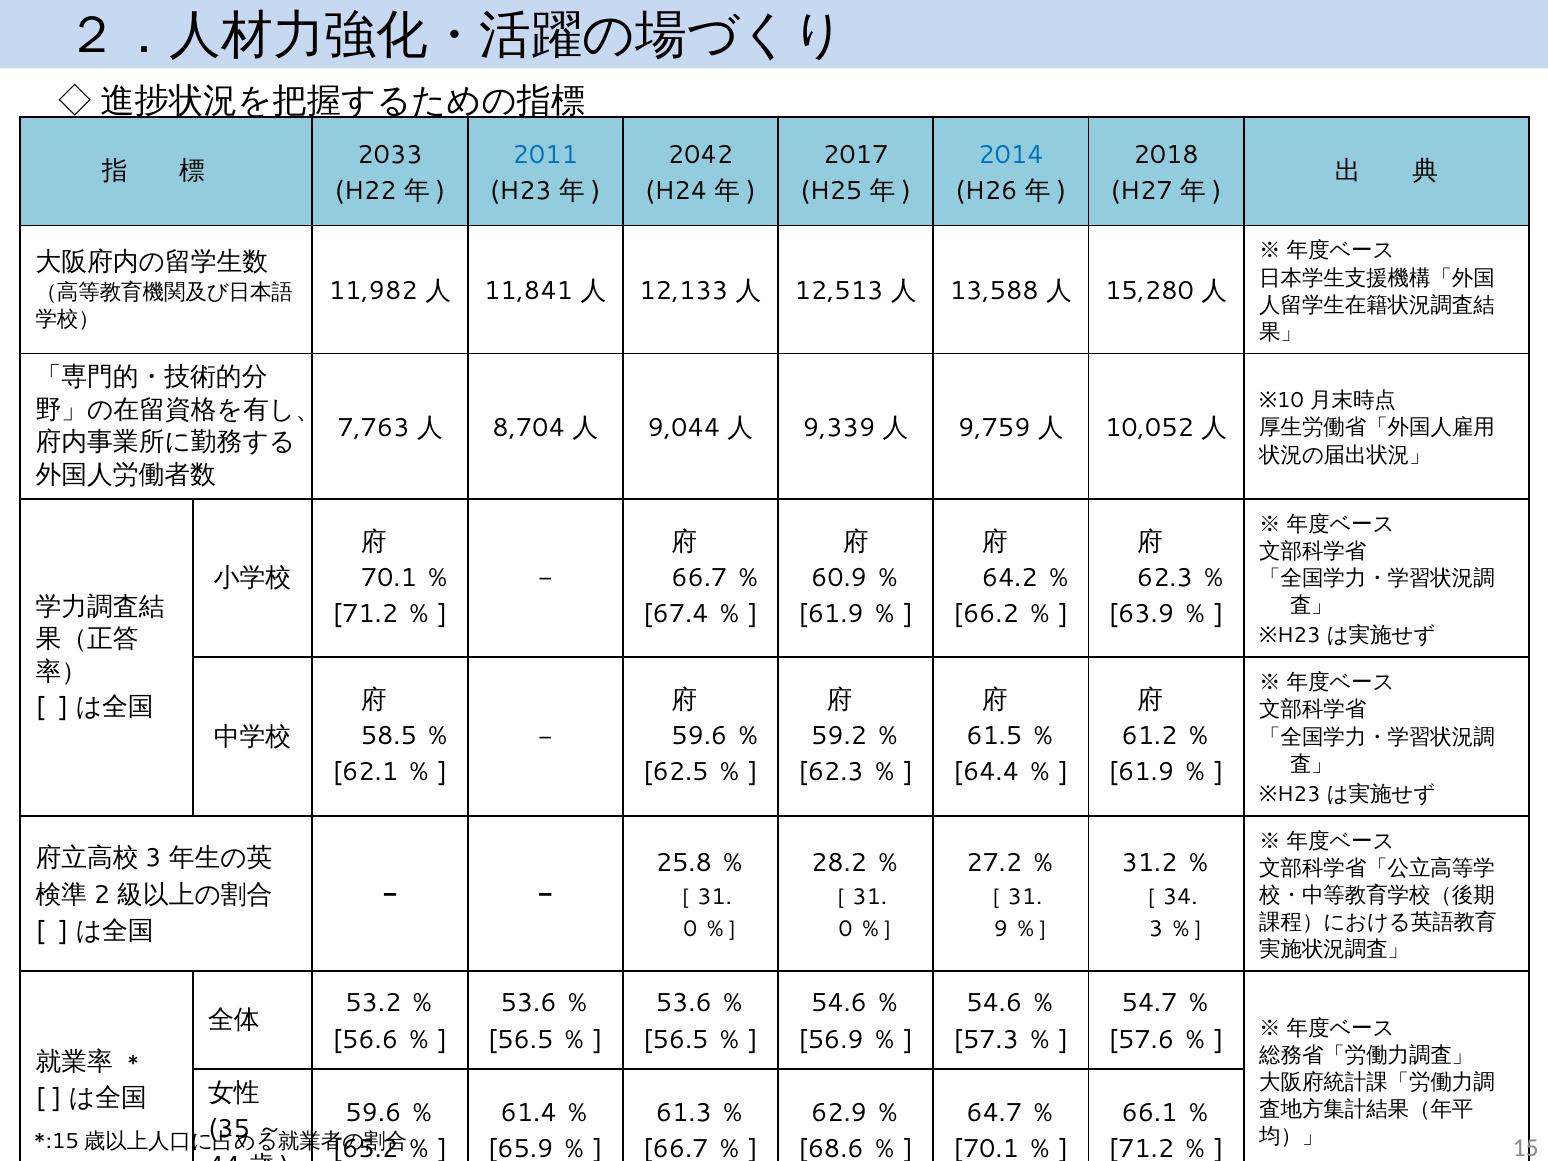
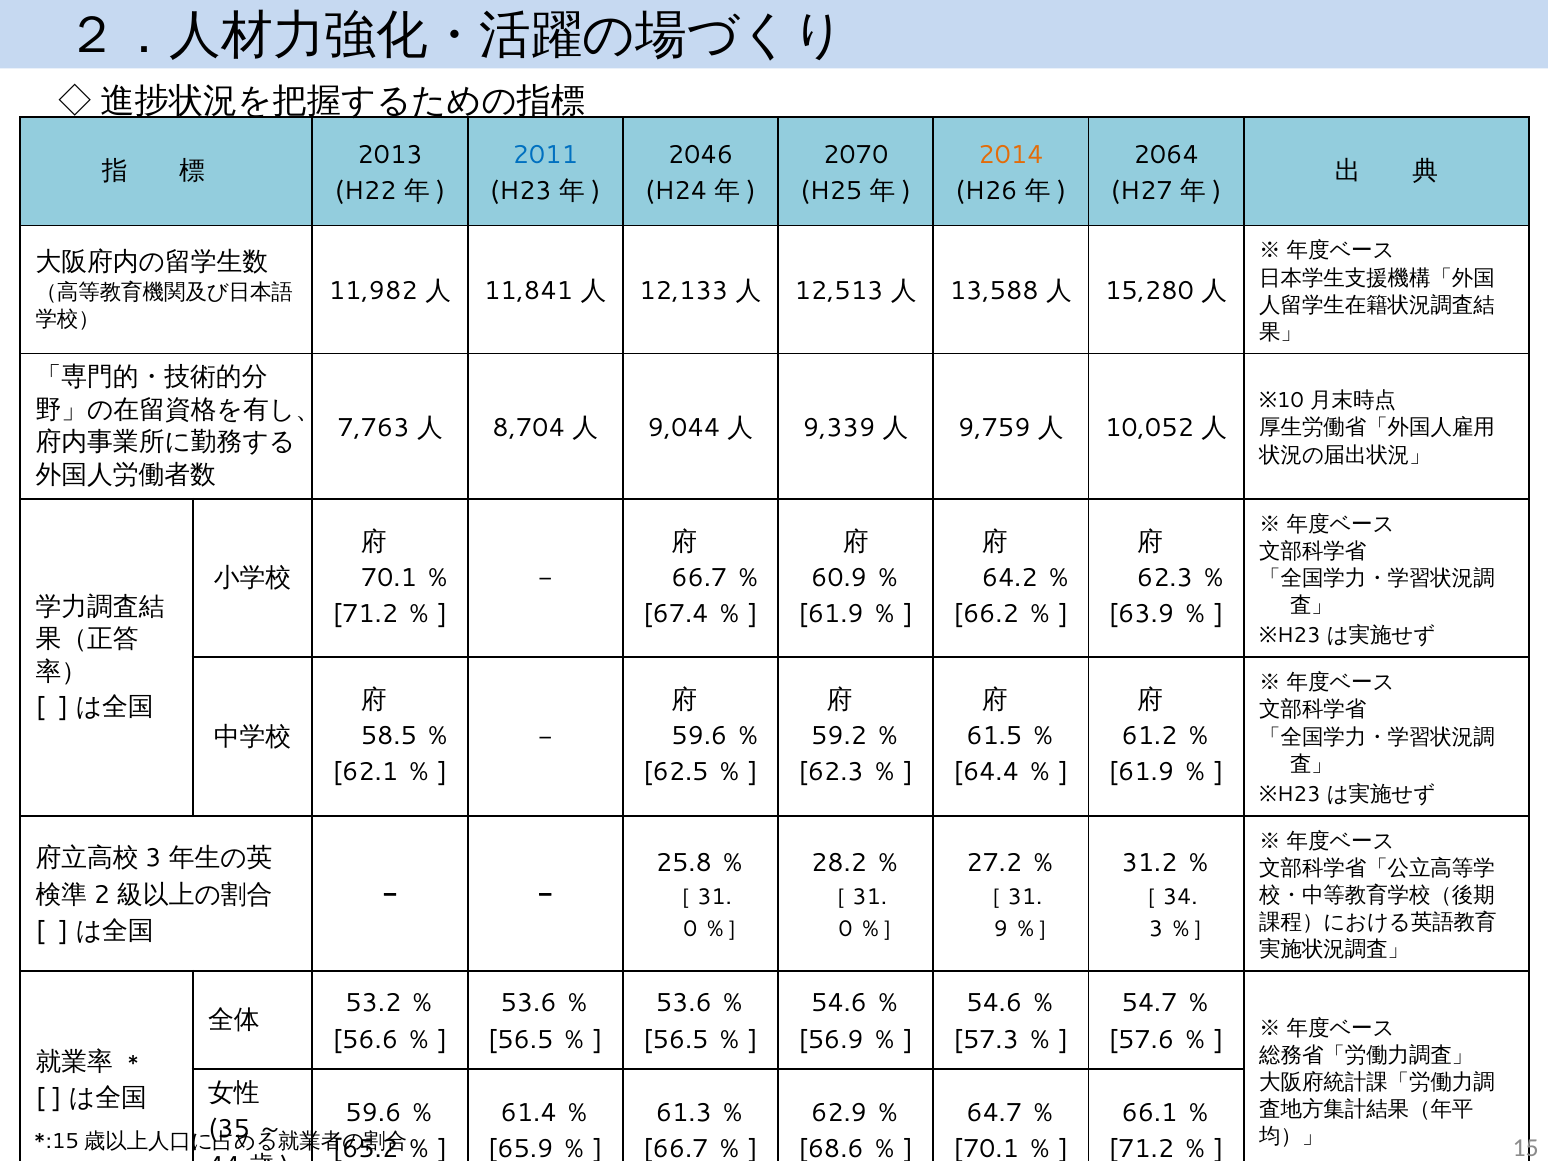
2033: 2033 -> 2013
2042: 2042 -> 2046
2017: 2017 -> 2070
2014 colour: blue -> orange
2018: 2018 -> 2064
